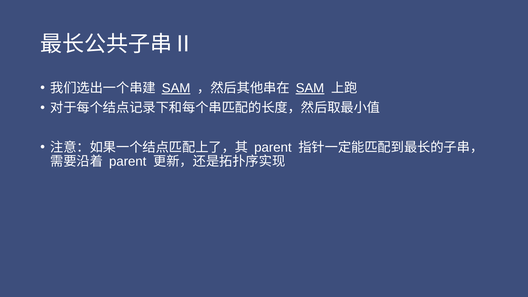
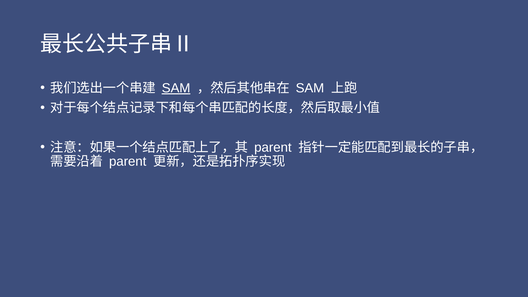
SAM at (310, 88) underline: present -> none
